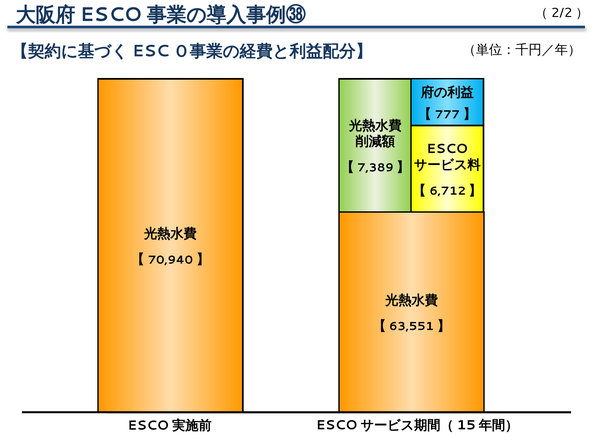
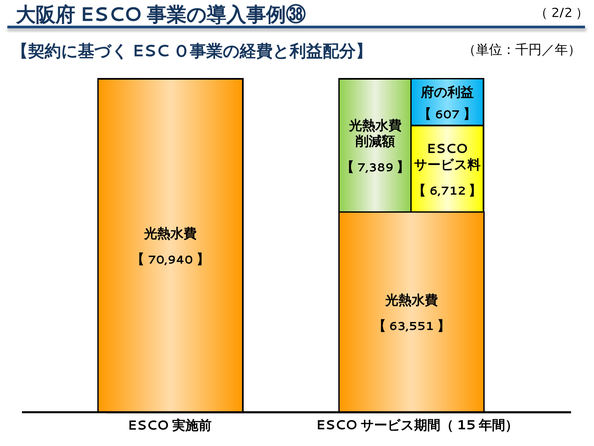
777: 777 -> 607
